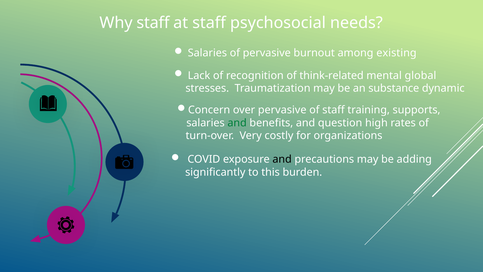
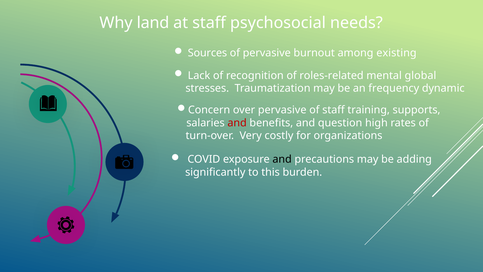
Why staff: staff -> land
Salaries at (207, 53): Salaries -> Sources
think-related: think-related -> roles-related
substance: substance -> frequency
and at (237, 123) colour: green -> red
